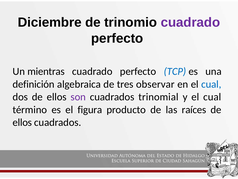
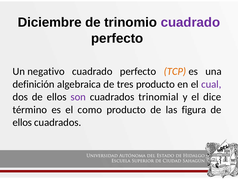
mientras: mientras -> negativo
TCP colour: blue -> orange
tres observar: observar -> producto
cual at (211, 84) colour: blue -> purple
y el cual: cual -> dice
figura: figura -> como
raíces: raíces -> figura
